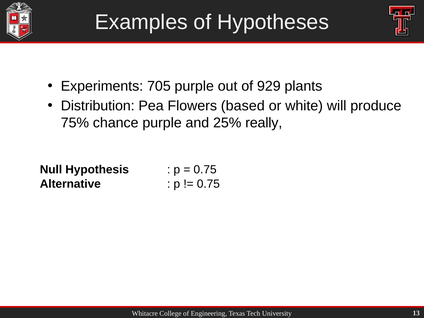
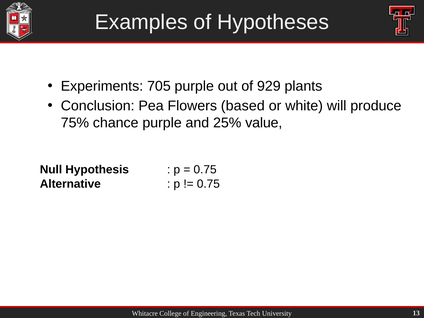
Distribution: Distribution -> Conclusion
really: really -> value
